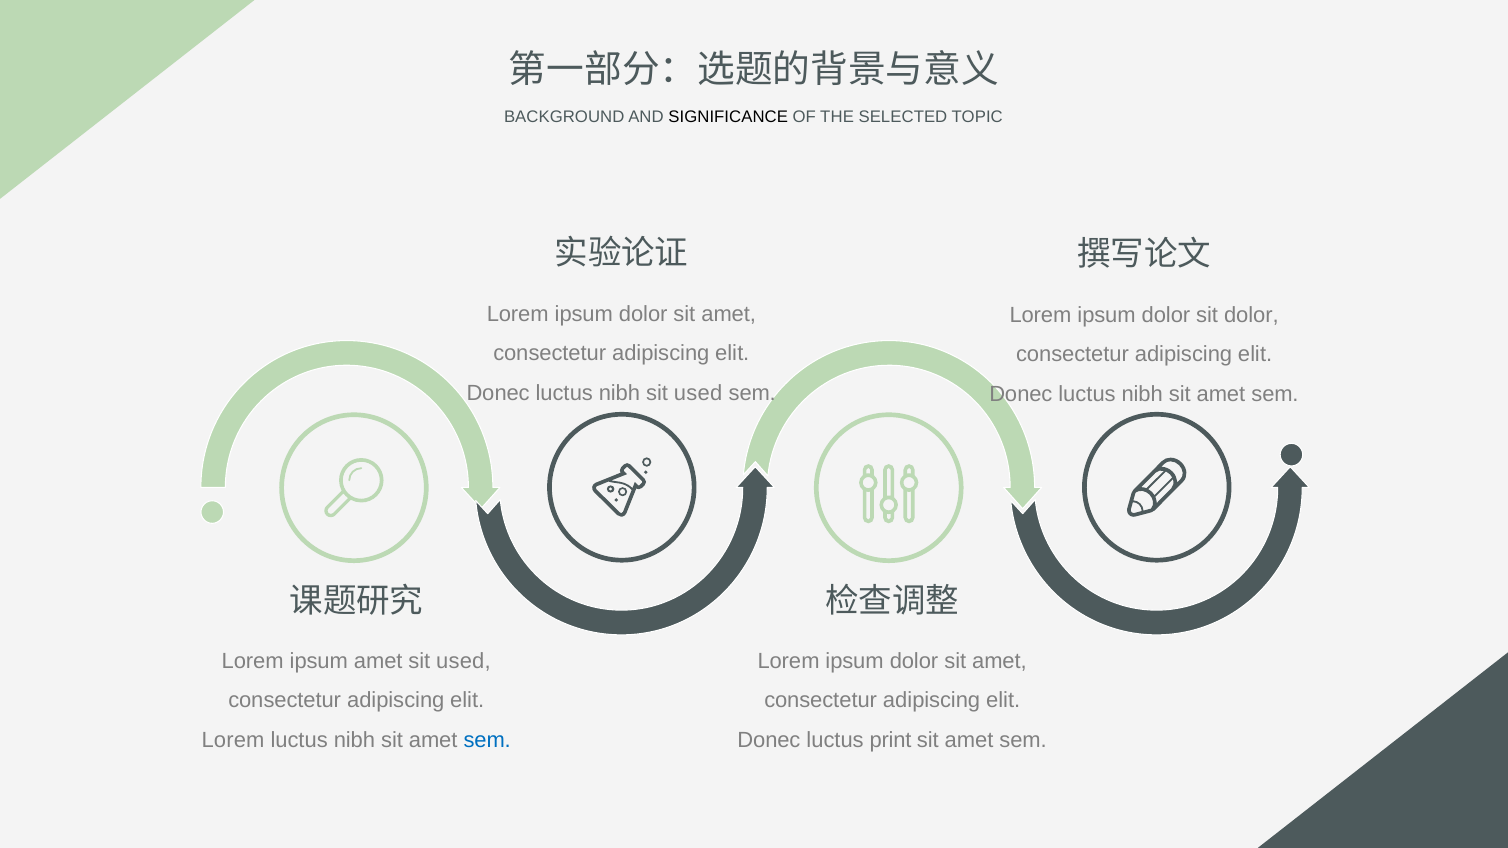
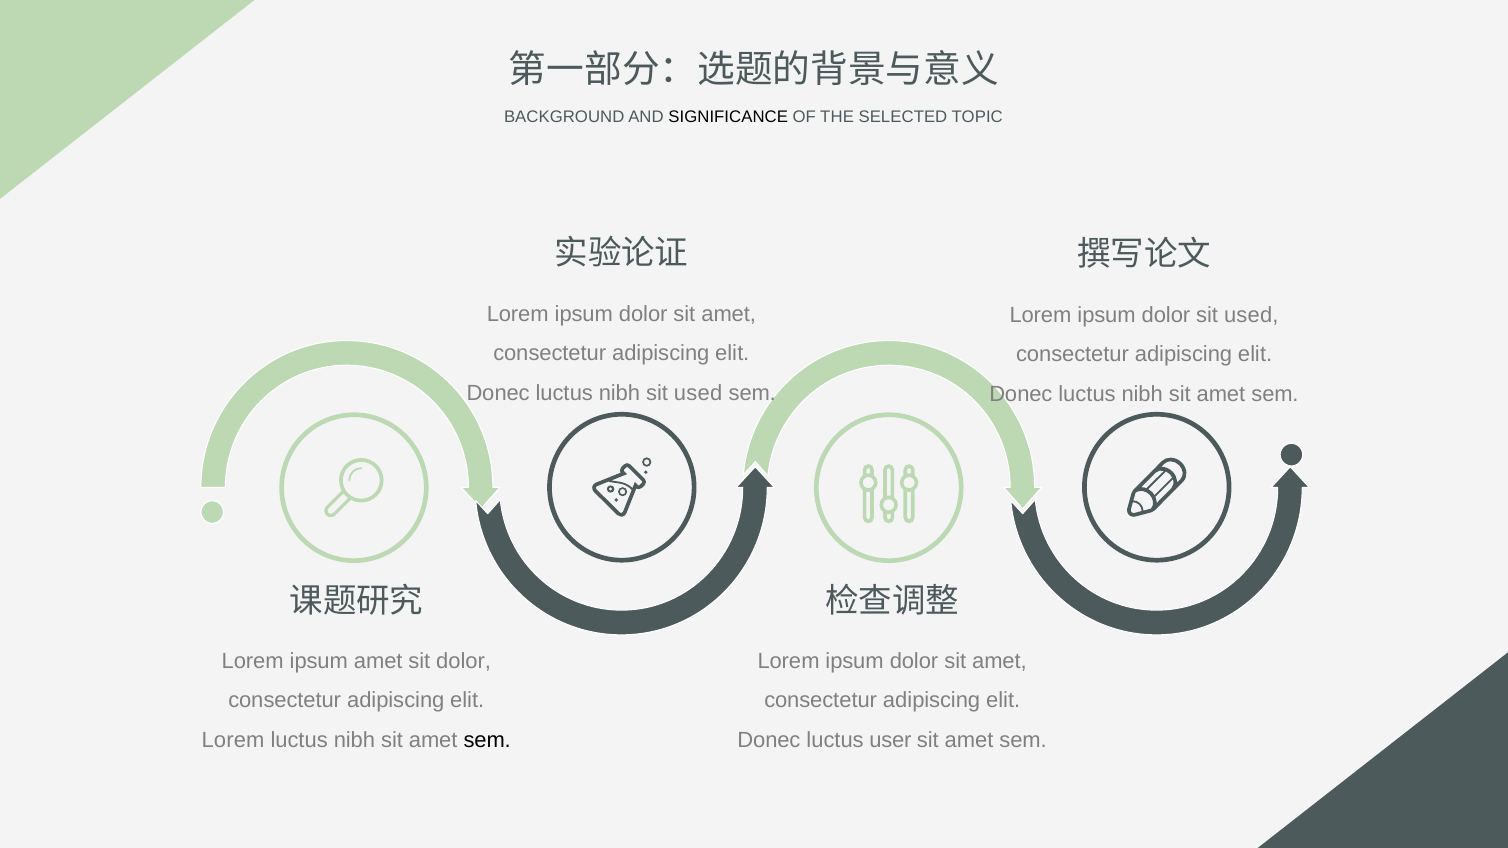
dolor sit dolor: dolor -> used
used at (463, 661): used -> dolor
sem at (487, 741) colour: blue -> black
print: print -> user
